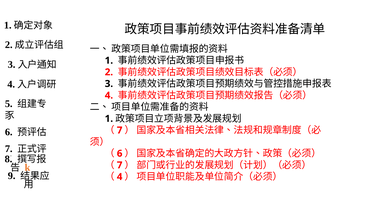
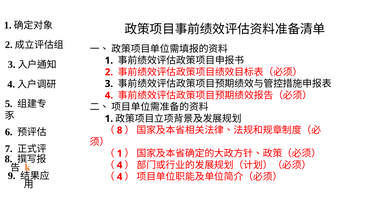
7 at (120, 131): 7 -> 8
6 at (120, 154): 6 -> 1
7 at (120, 165): 7 -> 4
